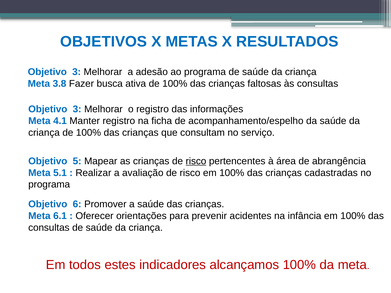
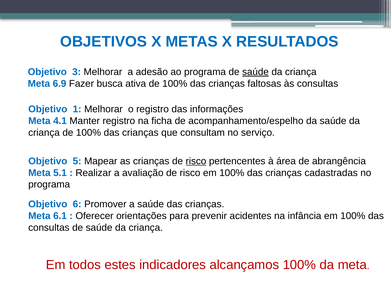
saúde at (255, 72) underline: none -> present
3.8: 3.8 -> 6.9
3 at (77, 109): 3 -> 1
